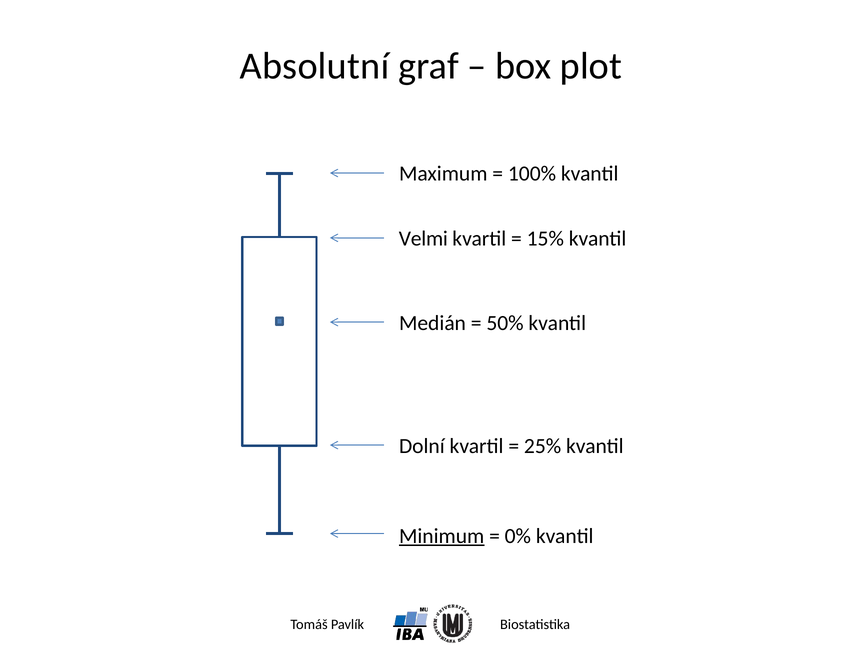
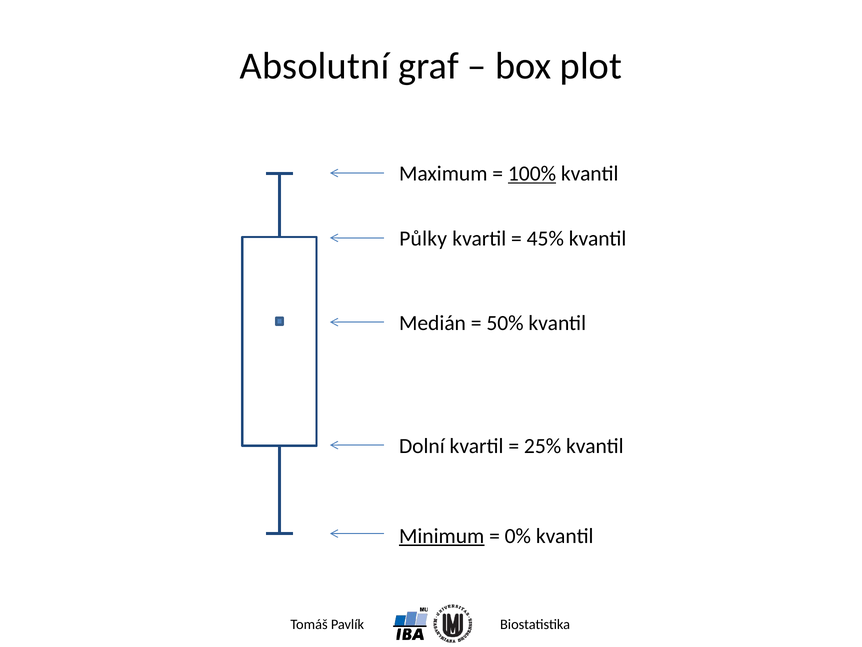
100% underline: none -> present
Velmi: Velmi -> Půlky
15%: 15% -> 45%
